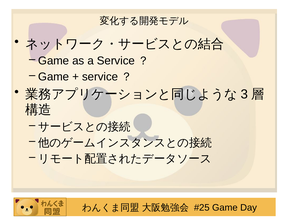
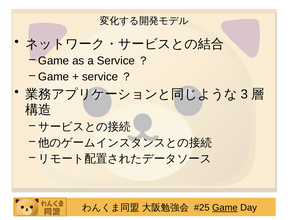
Game at (225, 207) underline: none -> present
